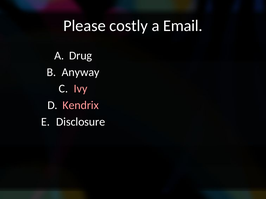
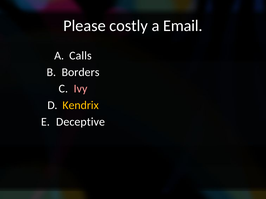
Drug: Drug -> Calls
Anyway: Anyway -> Borders
Kendrix colour: pink -> yellow
Disclosure: Disclosure -> Deceptive
